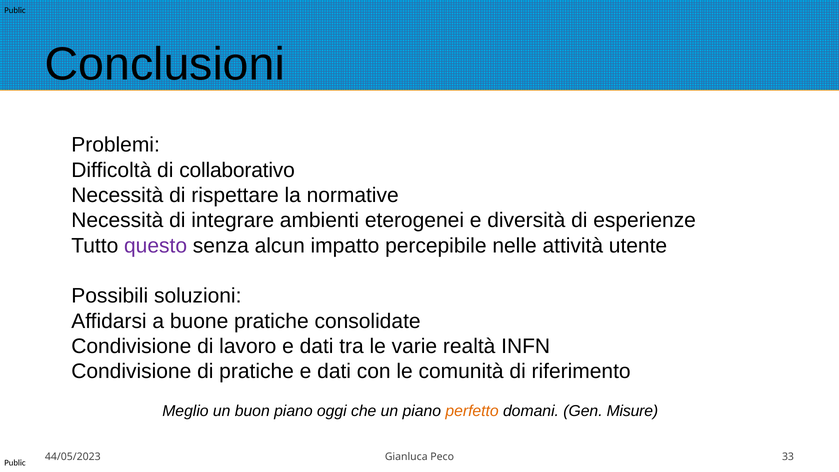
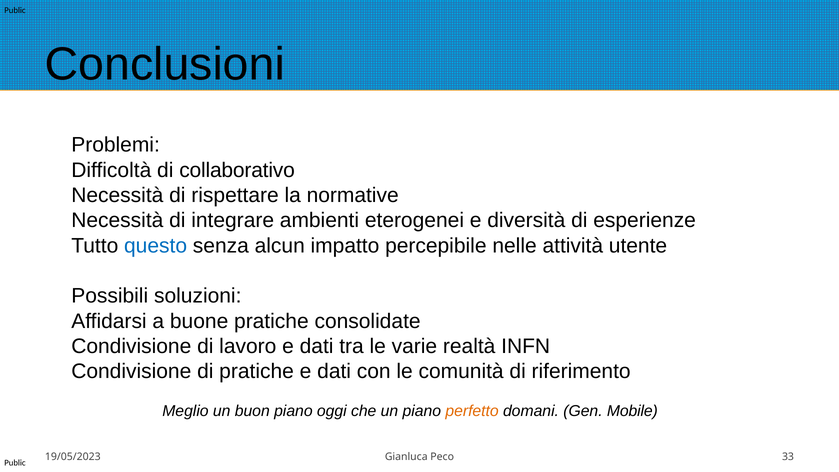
questo colour: purple -> blue
Misure: Misure -> Mobile
44/05/2023: 44/05/2023 -> 19/05/2023
